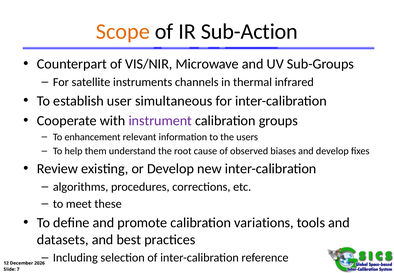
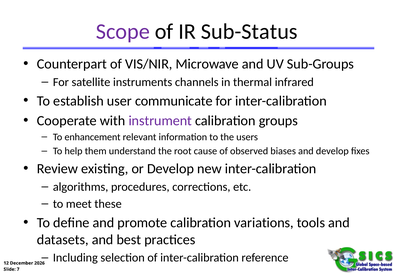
Scope colour: orange -> purple
Sub-Action: Sub-Action -> Sub-Status
simultaneous: simultaneous -> communicate
